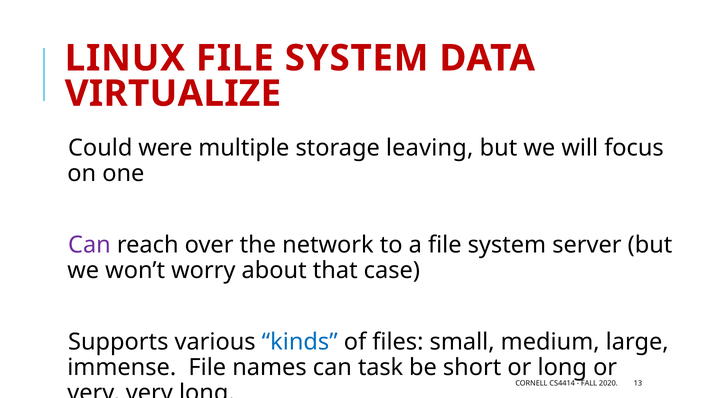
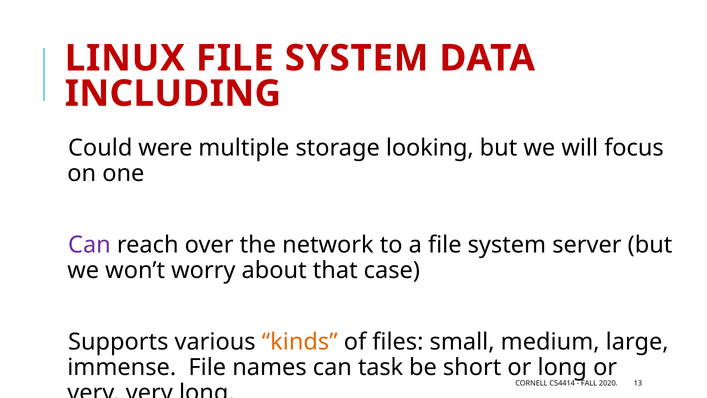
VIRTUALIZE: VIRTUALIZE -> INCLUDING
leaving: leaving -> looking
kinds colour: blue -> orange
